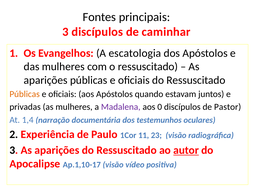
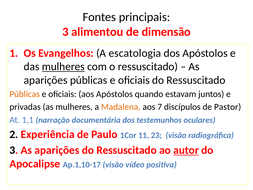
3 discípulos: discípulos -> alimentou
caminhar: caminhar -> dimensão
mulheres at (63, 67) underline: none -> present
Madalena colour: purple -> orange
0: 0 -> 7
1,4: 1,4 -> 1,1
